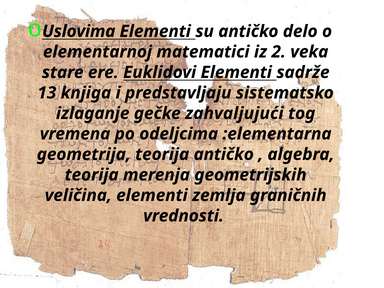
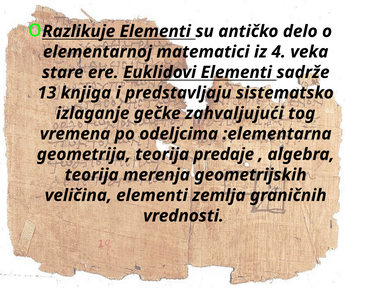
Uslovima: Uslovima -> Razlikuje
2: 2 -> 4
teorija antičko: antičko -> predaje
